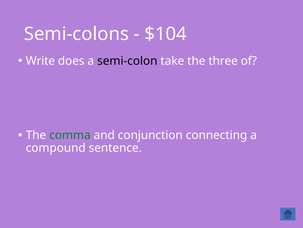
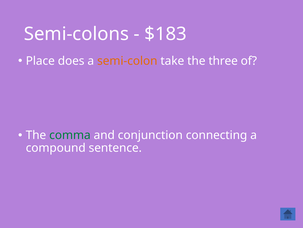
$104: $104 -> $183
Write: Write -> Place
semi-colon colour: black -> orange
